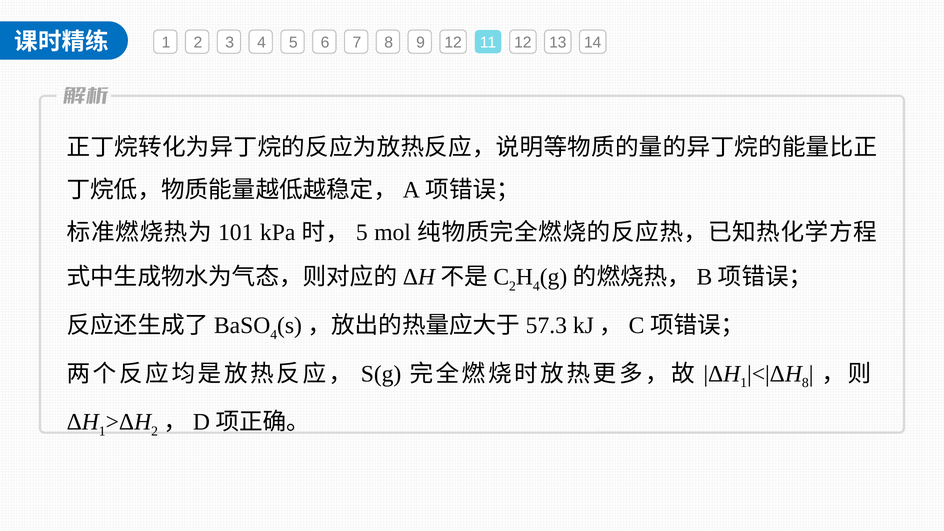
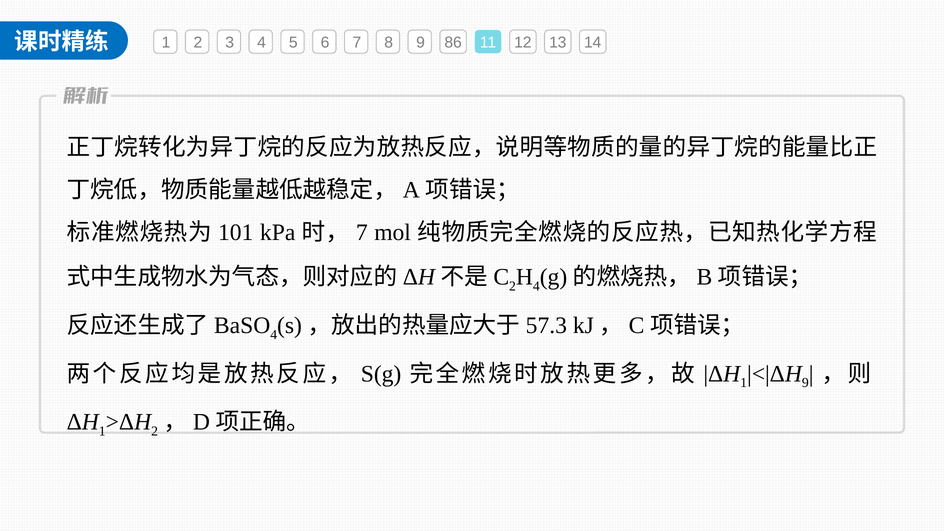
9 12: 12 -> 86
5 at (362, 233): 5 -> 7
8 at (805, 383): 8 -> 9
